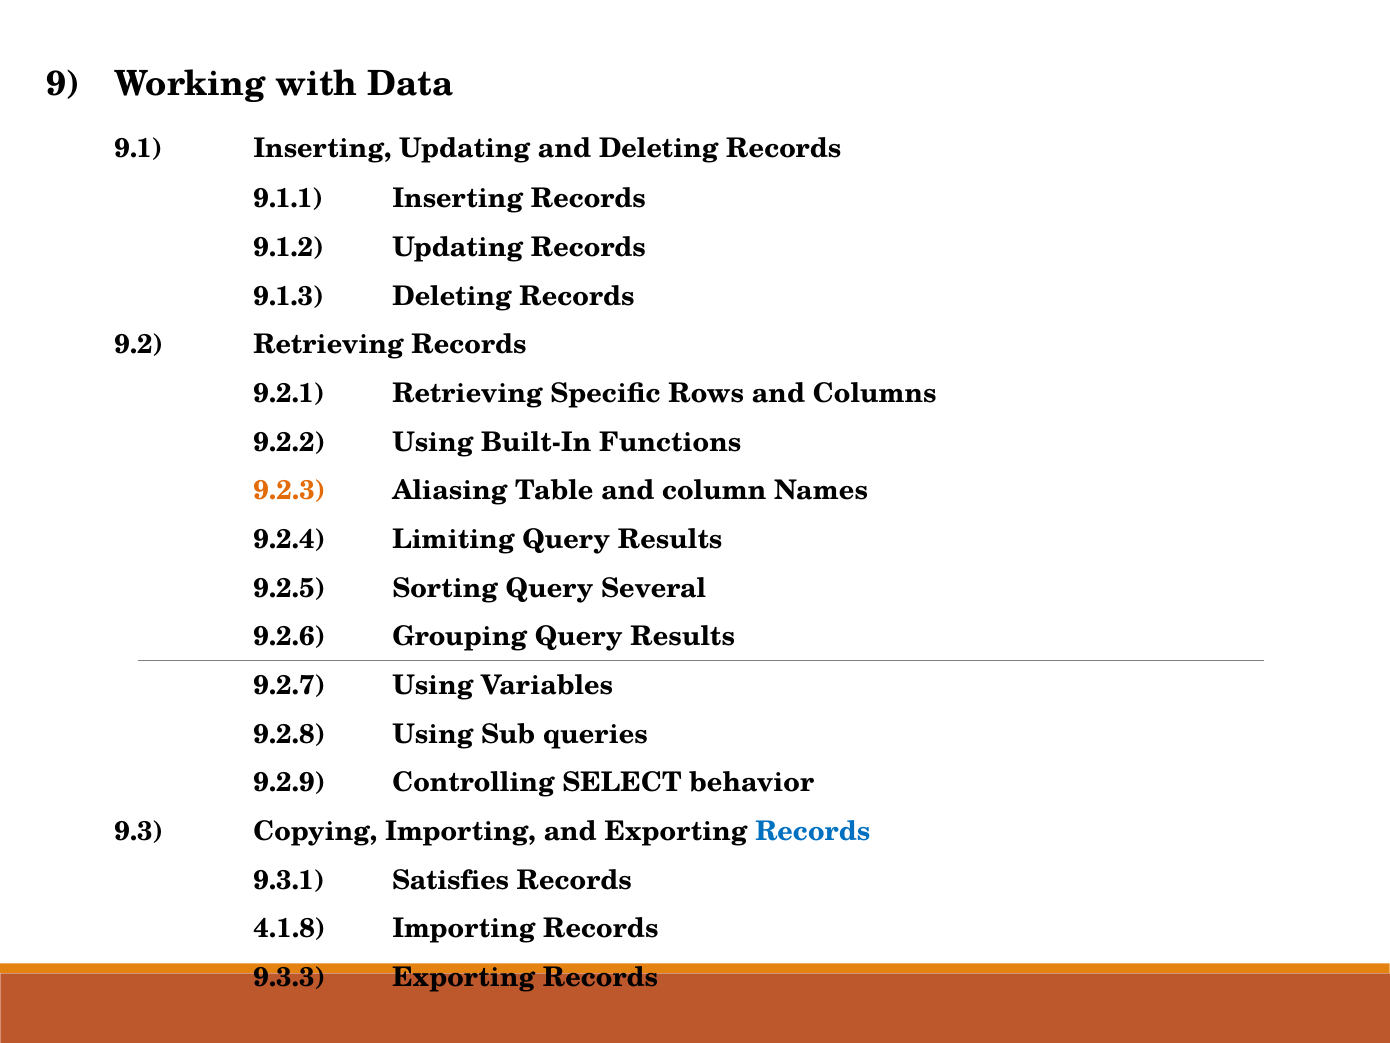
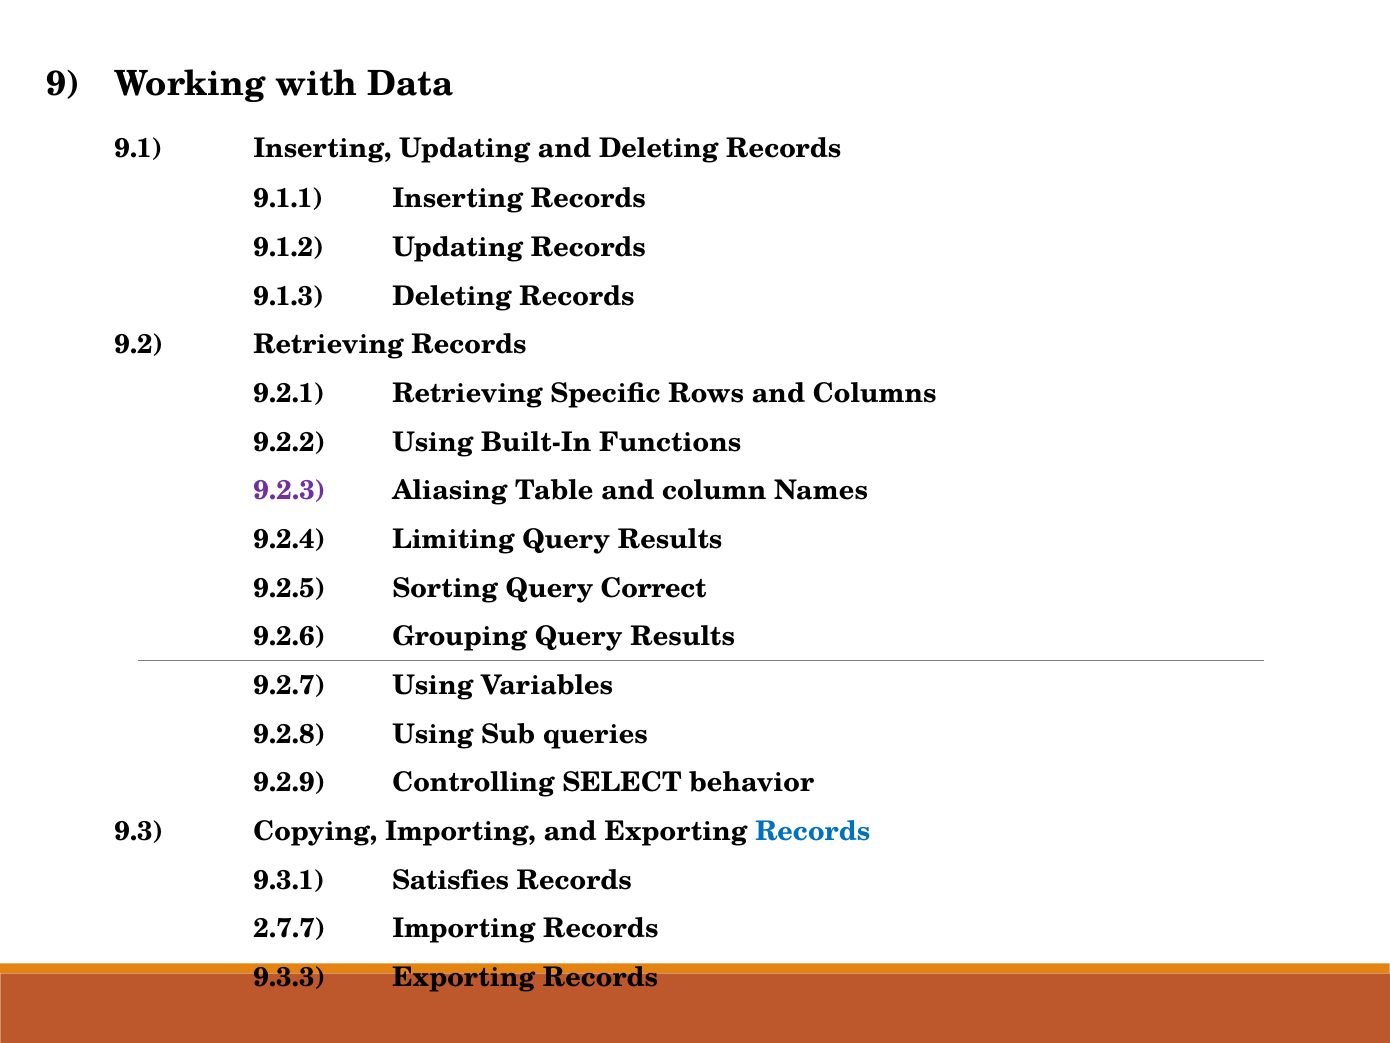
9.2.3 colour: orange -> purple
Several: Several -> Correct
4.1.8: 4.1.8 -> 2.7.7
